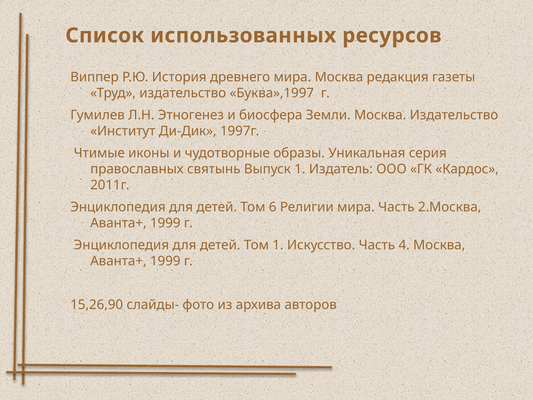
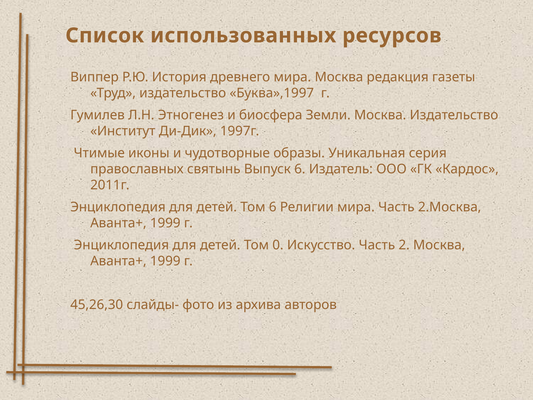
Выпуск 1: 1 -> 6
Том 1: 1 -> 0
4: 4 -> 2
15,26,90: 15,26,90 -> 45,26,30
